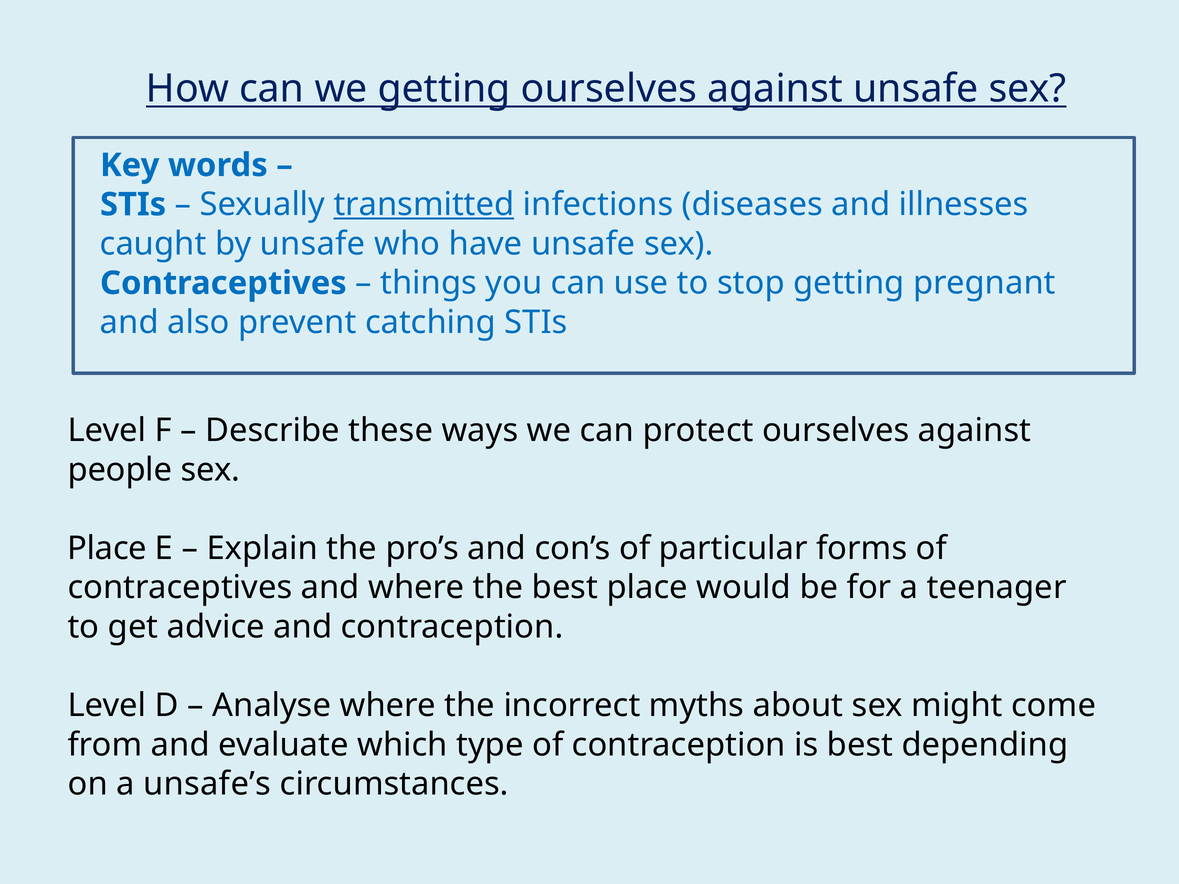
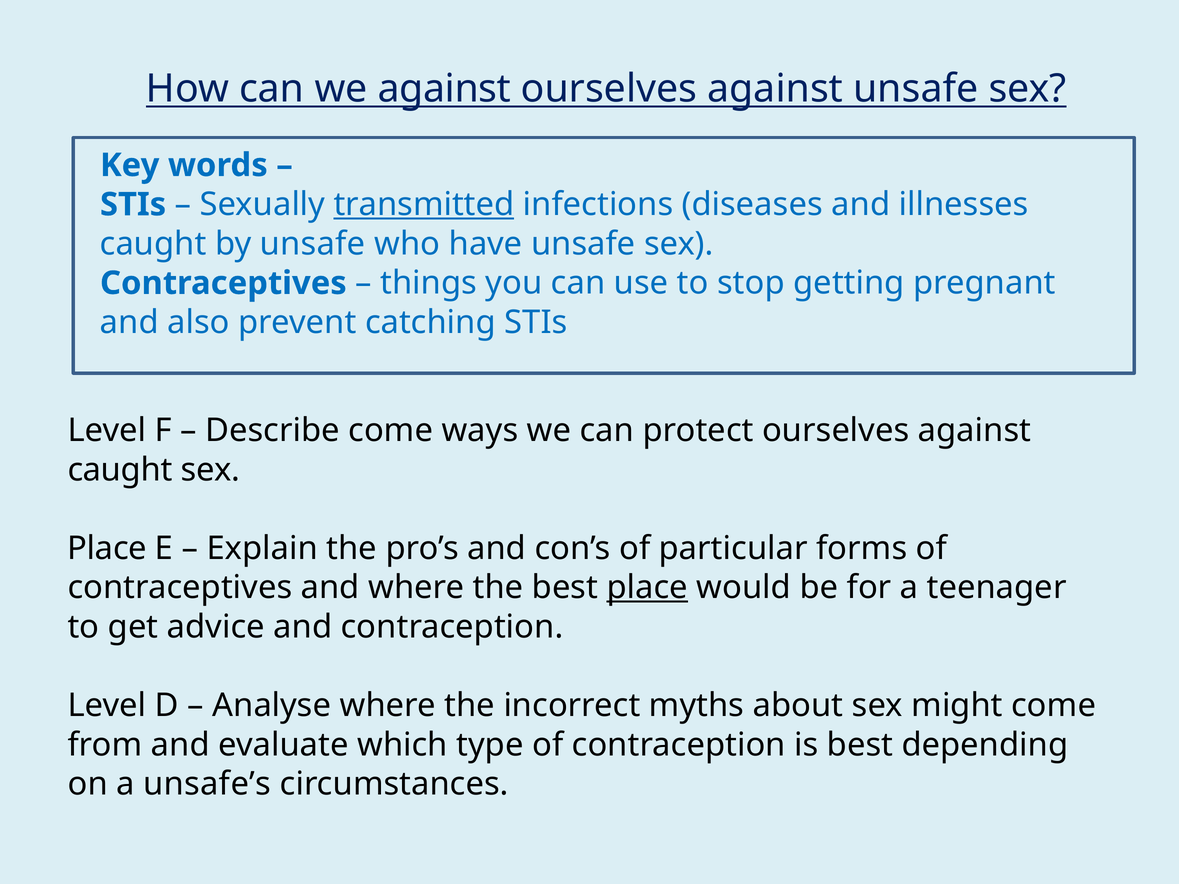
we getting: getting -> against
Describe these: these -> come
people at (120, 470): people -> caught
place at (647, 588) underline: none -> present
